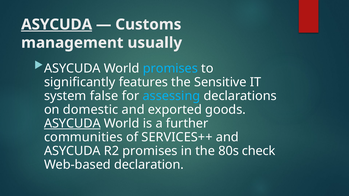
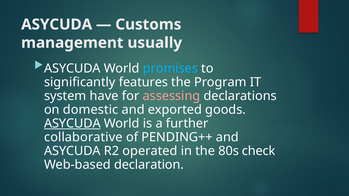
ASYCUDA at (57, 25) underline: present -> none
Sensitive: Sensitive -> Program
false: false -> have
assessing colour: light blue -> pink
communities: communities -> collaborative
SERVICES++: SERVICES++ -> PENDING++
R2 promises: promises -> operated
